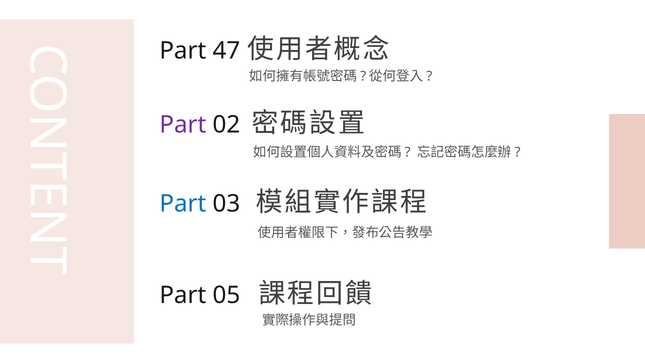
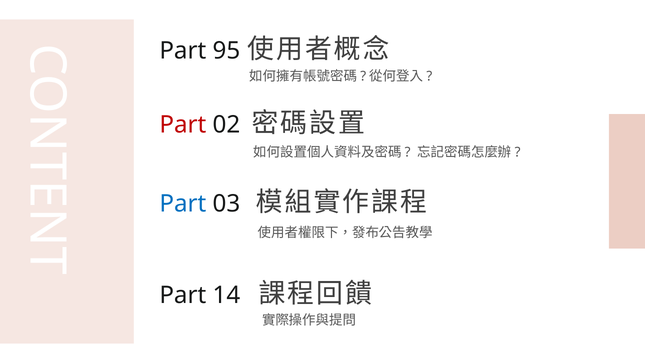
47: 47 -> 95
Part at (183, 125) colour: purple -> red
05: 05 -> 14
